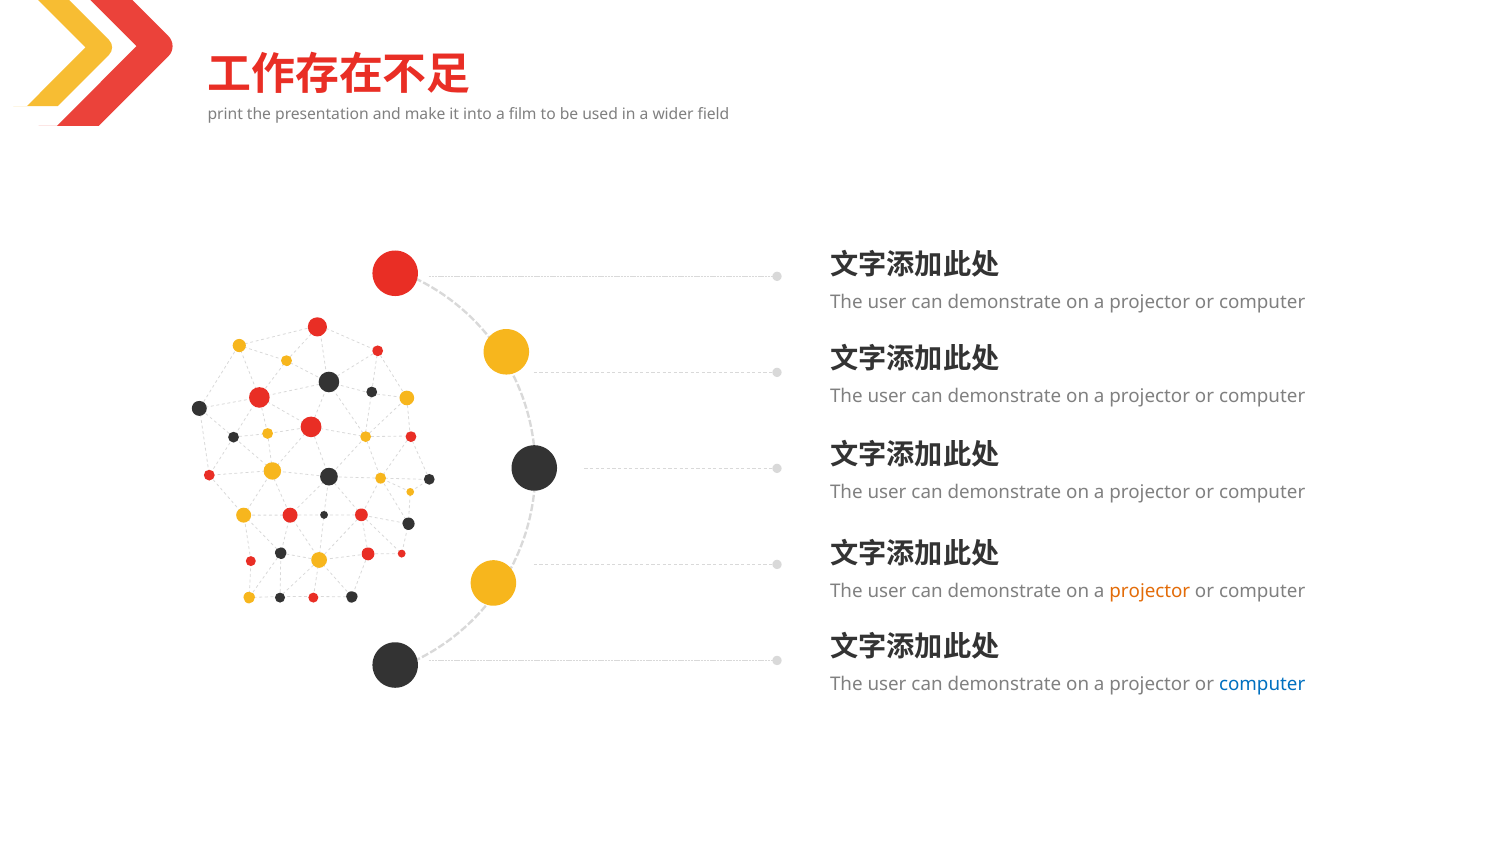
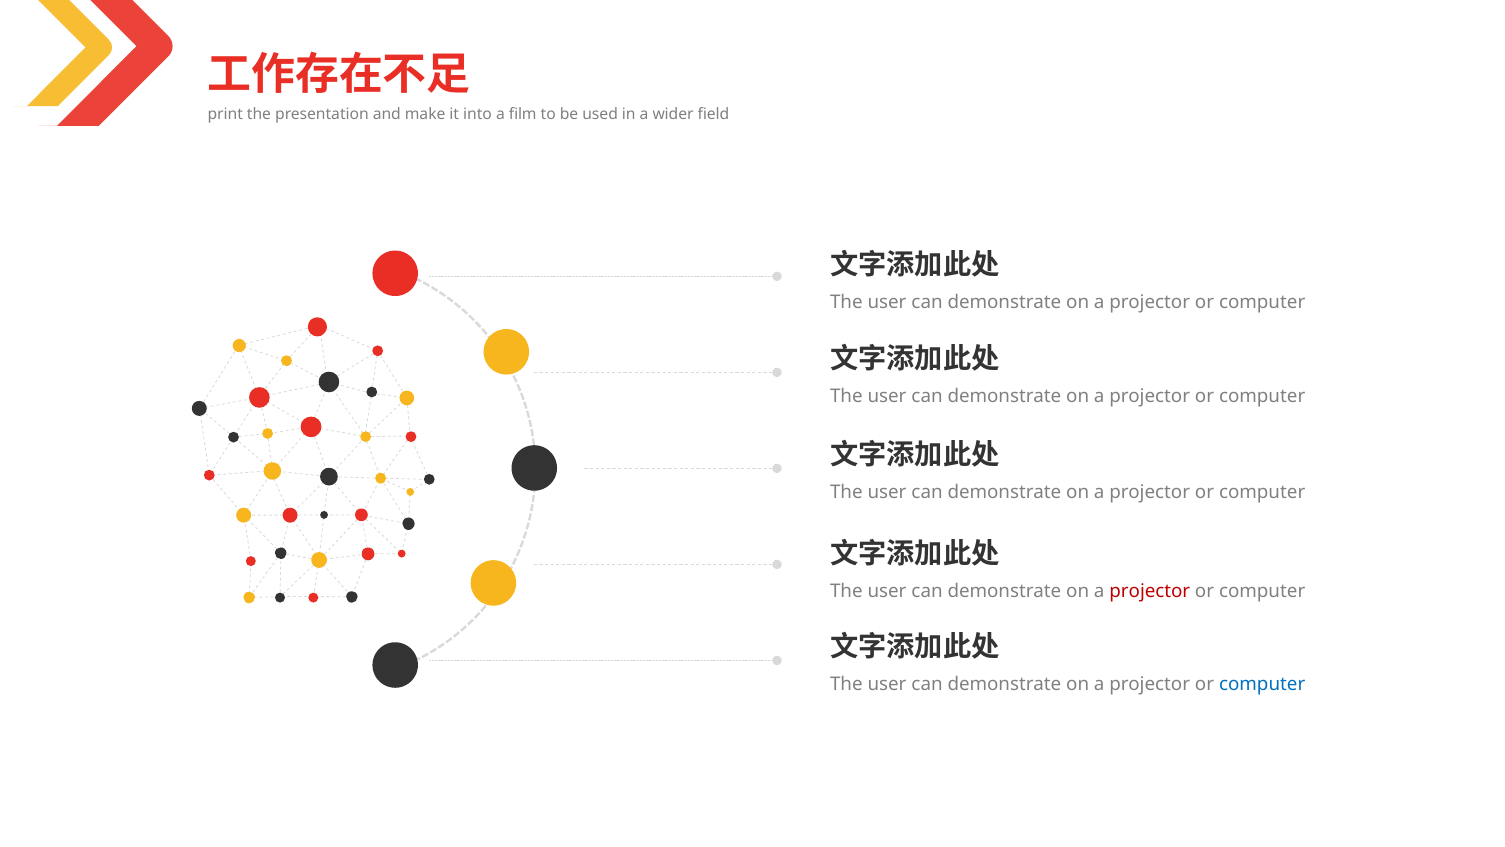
projector at (1150, 591) colour: orange -> red
